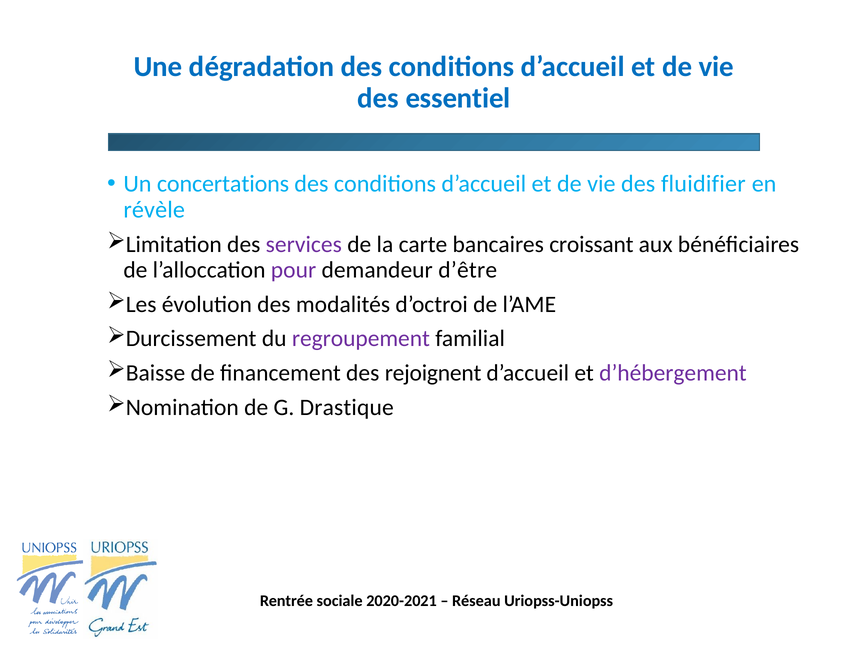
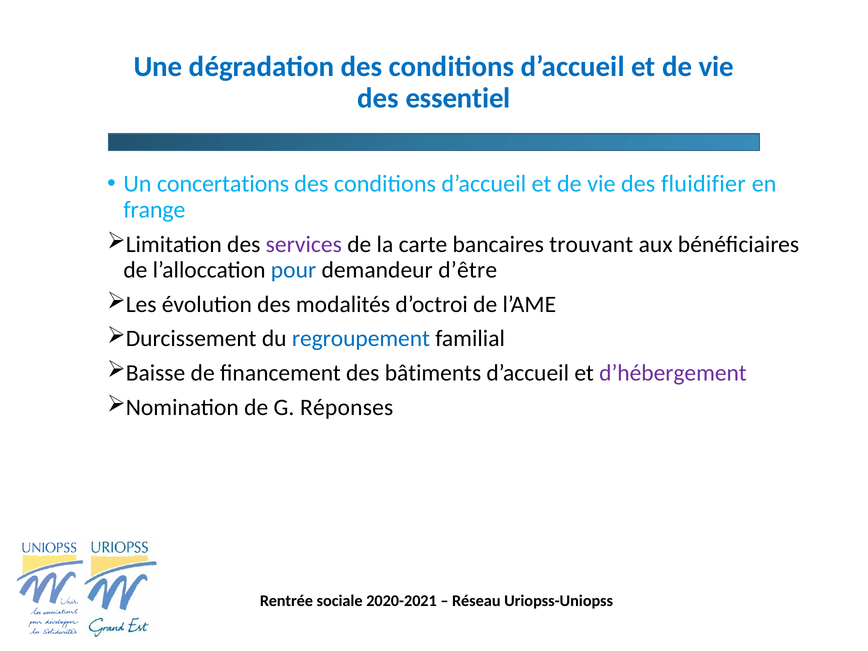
révèle: révèle -> frange
croissant: croissant -> trouvant
pour colour: purple -> blue
regroupement colour: purple -> blue
rejoignent: rejoignent -> bâtiments
Drastique: Drastique -> Réponses
